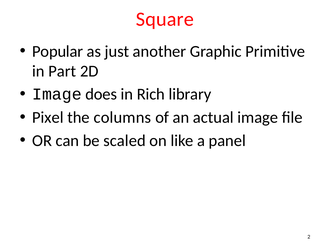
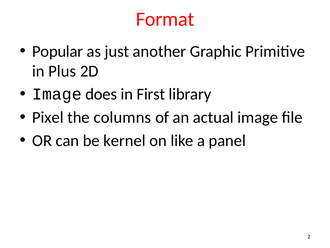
Square: Square -> Format
Part: Part -> Plus
Rich: Rich -> First
scaled: scaled -> kernel
